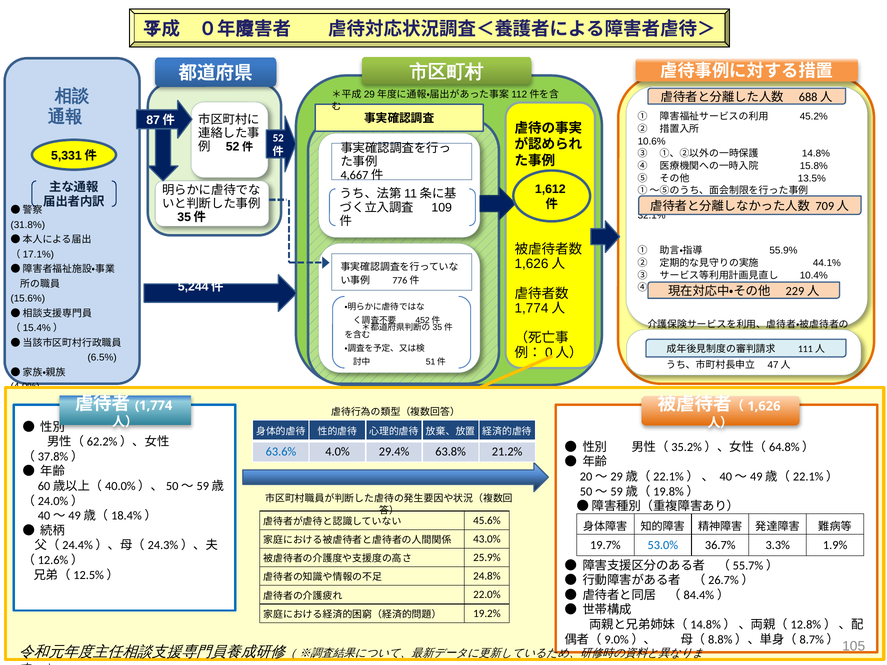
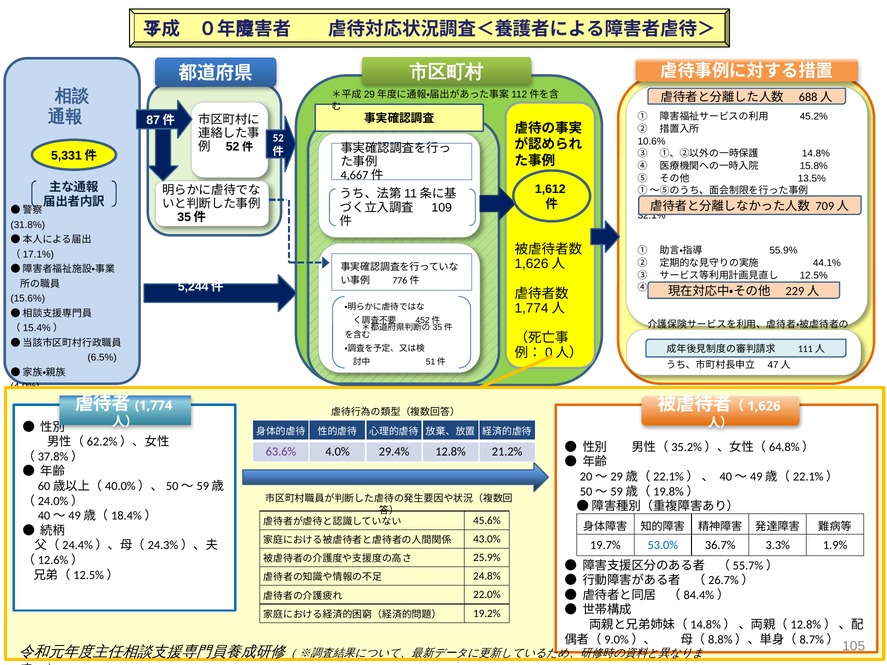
10.4%: 10.4% -> 12.5%
63.6% colour: blue -> purple
63.8%: 63.8% -> 12.8%
